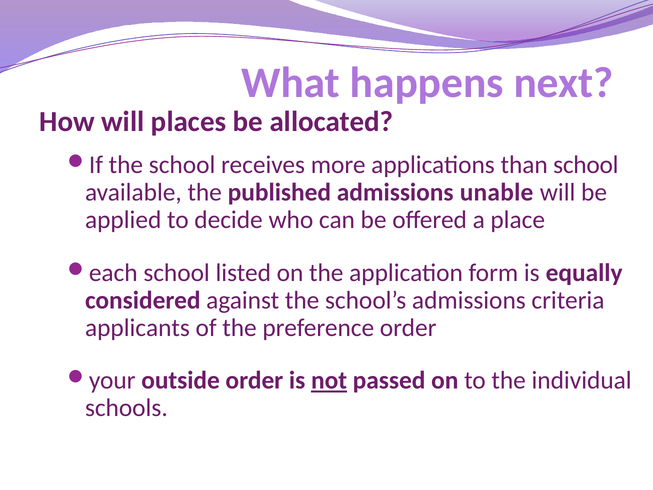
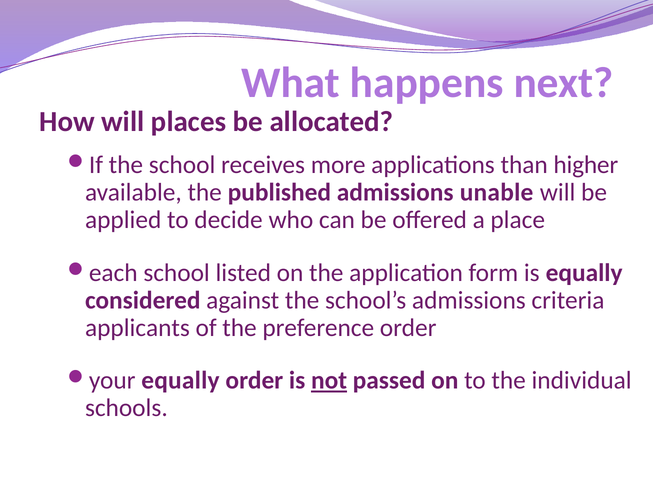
than school: school -> higher
outside at (181, 380): outside -> equally
